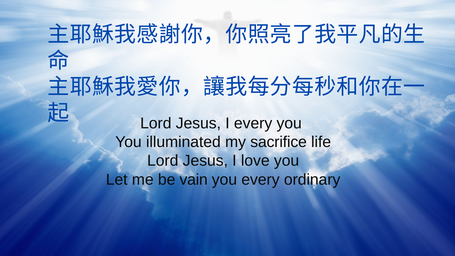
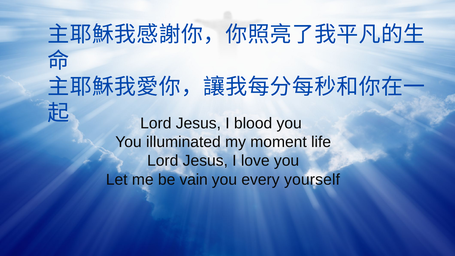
I every: every -> blood
sacrifice: sacrifice -> moment
ordinary: ordinary -> yourself
